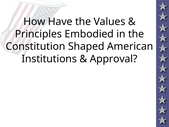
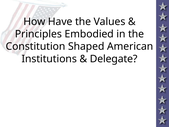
Approval: Approval -> Delegate
